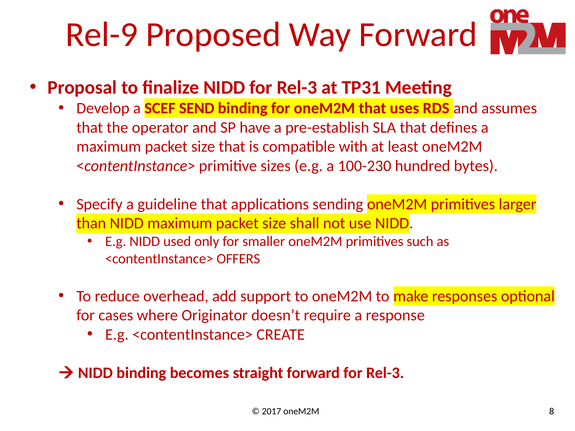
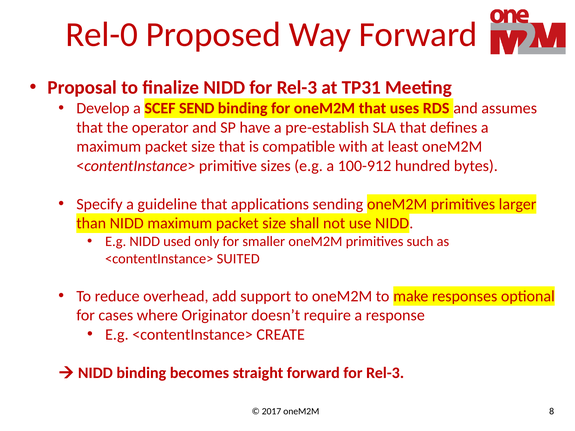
Rel-9: Rel-9 -> Rel-0
100-230: 100-230 -> 100-912
OFFERS: OFFERS -> SUITED
